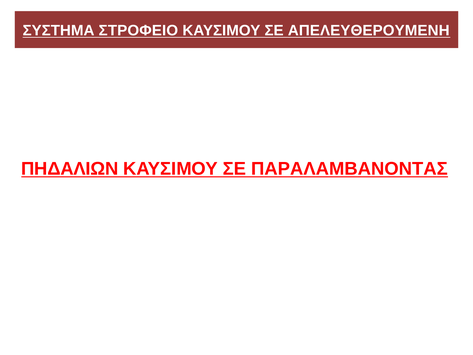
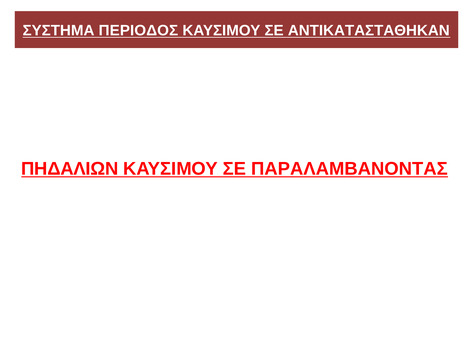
ΣΤΡΟΦΕΙΟ: ΣΤΡΟΦΕΙΟ -> ΠΕΡΙΟΔΟΣ
ΑΠΕΛΕΥΘΕΡΟYΜΕΝΗ: ΑΠΕΛΕΥΘΕΡΟYΜΕΝΗ -> ΑΝΤΙΚΑΤΑΣΤΑΘΗΚΑΝ
